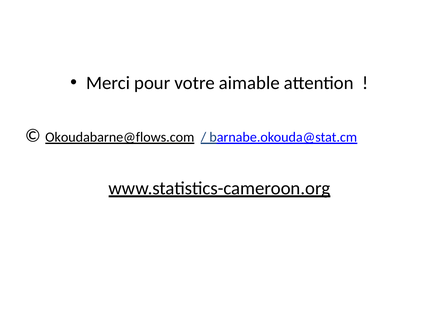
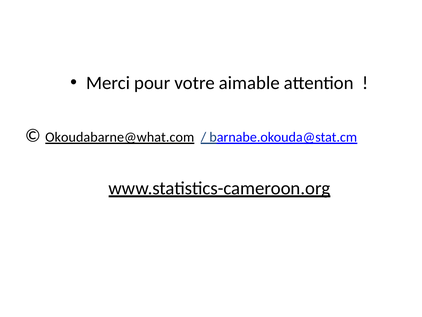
Okoudabarne@flows.com: Okoudabarne@flows.com -> Okoudabarne@what.com
